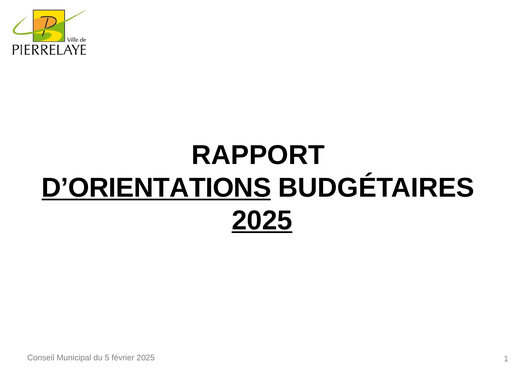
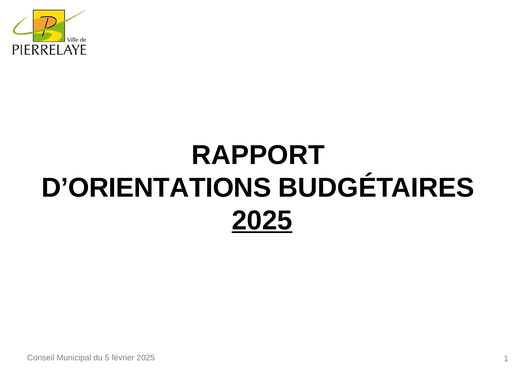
D’ORIENTATIONS underline: present -> none
